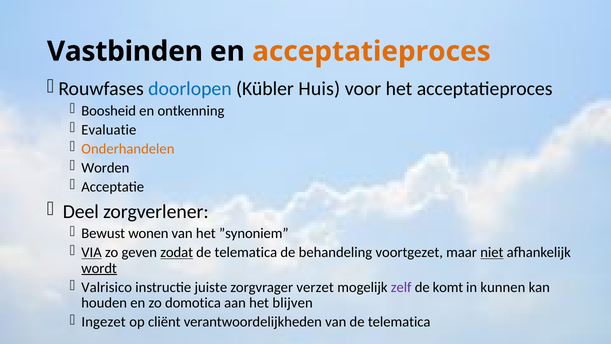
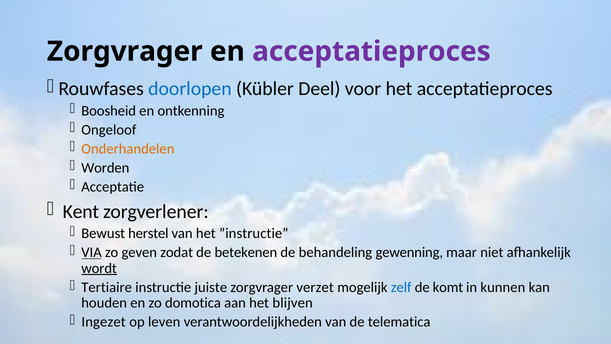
Vastbinden at (125, 51): Vastbinden -> Zorgvrager
acceptatieproces at (371, 51) colour: orange -> purple
Huis: Huis -> Deel
Evaluatie: Evaluatie -> Ongeloof
Deel: Deel -> Kent
wonen: wonen -> herstel
”synoniem: ”synoniem -> ”instructie
zodat underline: present -> none
telematica at (246, 252): telematica -> betekenen
voortgezet: voortgezet -> gewenning
niet underline: present -> none
Valrisico: Valrisico -> Tertiaire
zelf colour: purple -> blue
cliënt: cliënt -> leven
